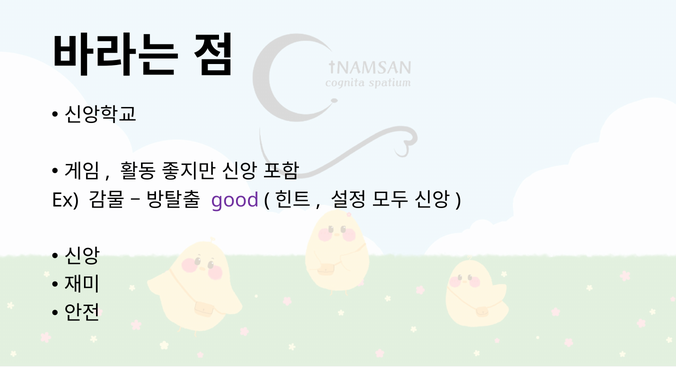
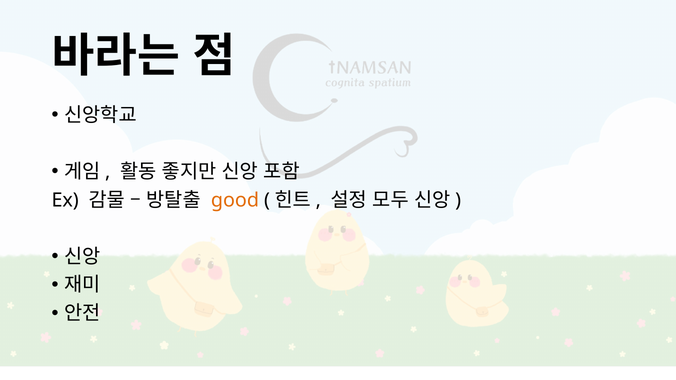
good colour: purple -> orange
